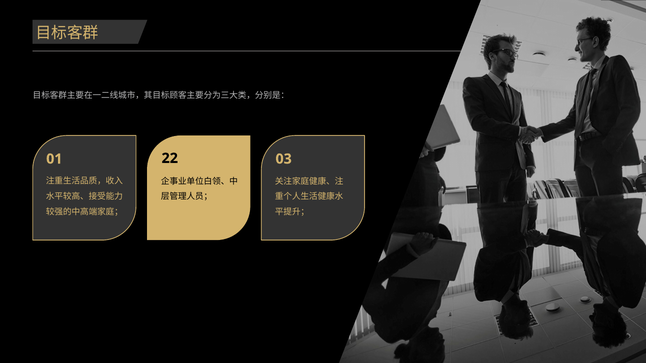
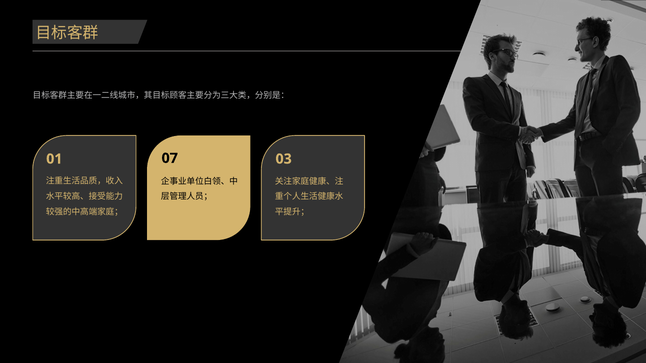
22: 22 -> 07
